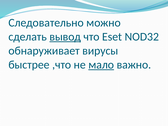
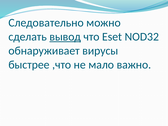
мало underline: present -> none
